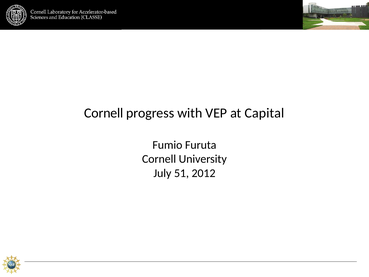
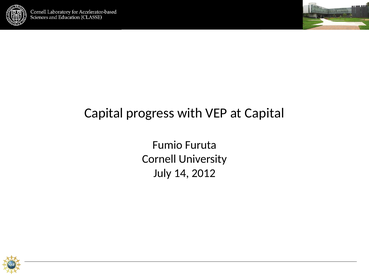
Cornell at (104, 113): Cornell -> Capital
51: 51 -> 14
